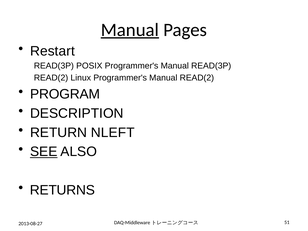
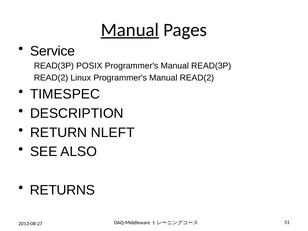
Restart: Restart -> Service
PROGRAM: PROGRAM -> TIMESPEC
SEE underline: present -> none
